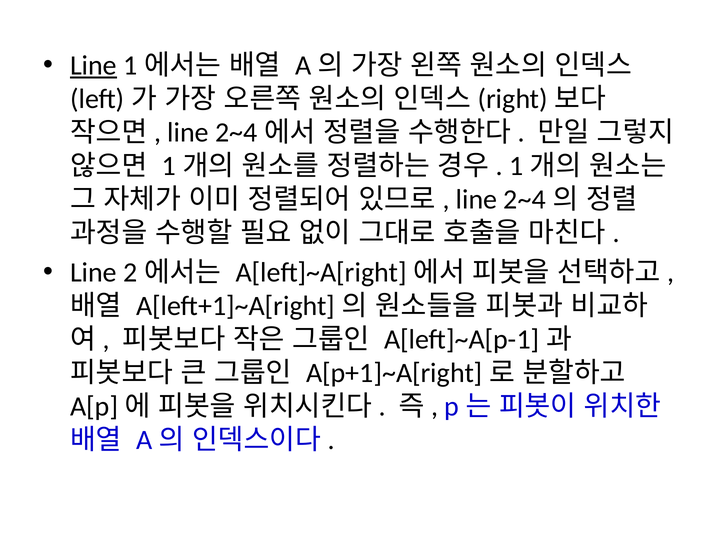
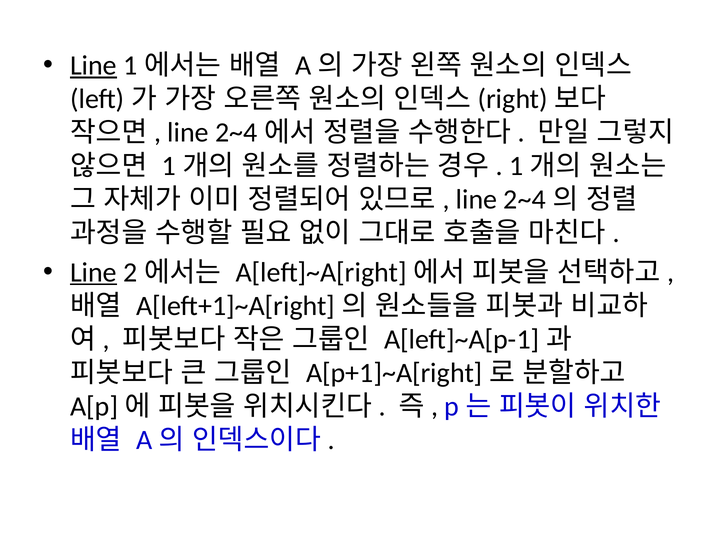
Line at (94, 272) underline: none -> present
